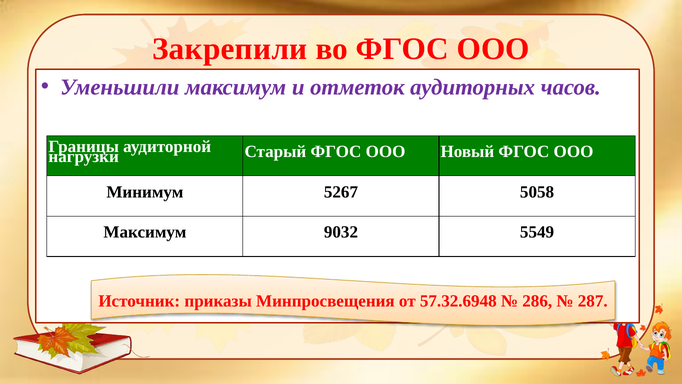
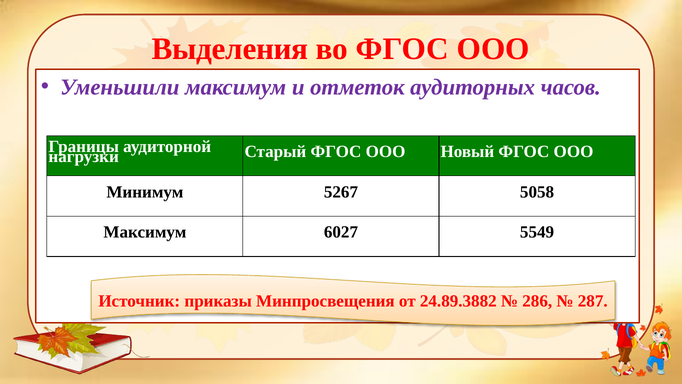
Закрепили: Закрепили -> Выделения
9032: 9032 -> 6027
57.32.6948: 57.32.6948 -> 24.89.3882
